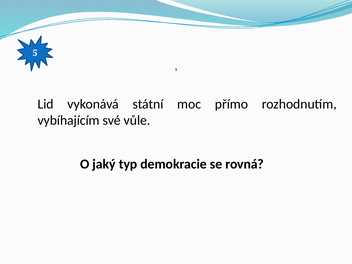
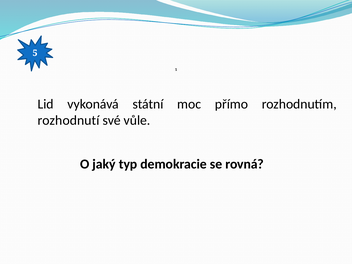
vybíhajícím: vybíhajícím -> rozhodnutí
